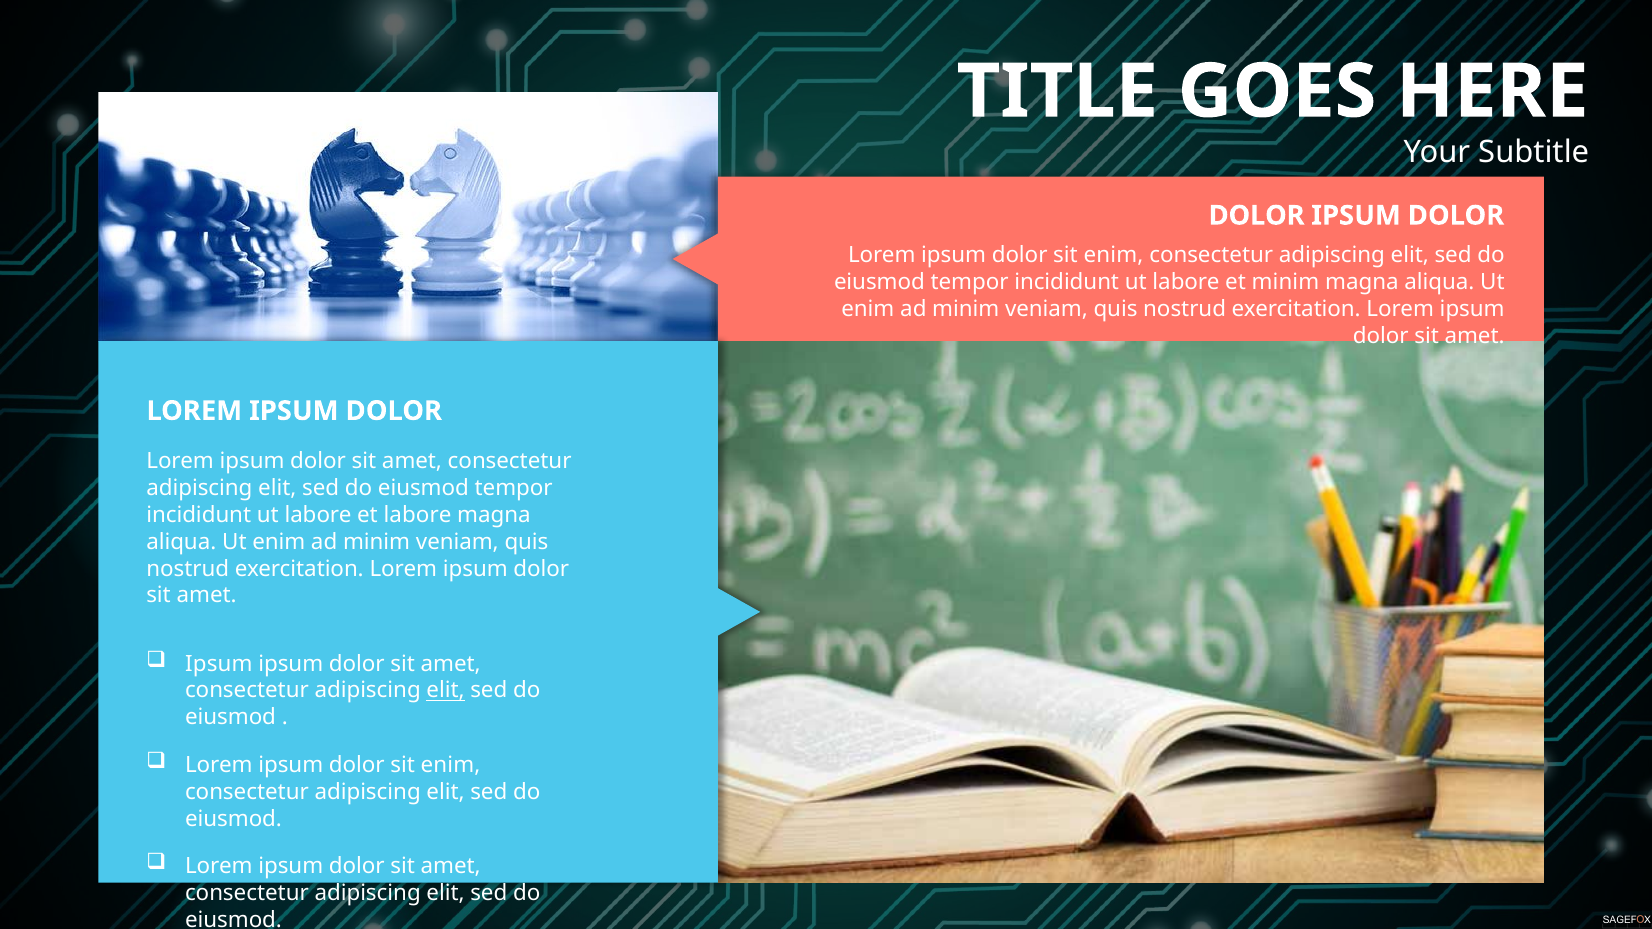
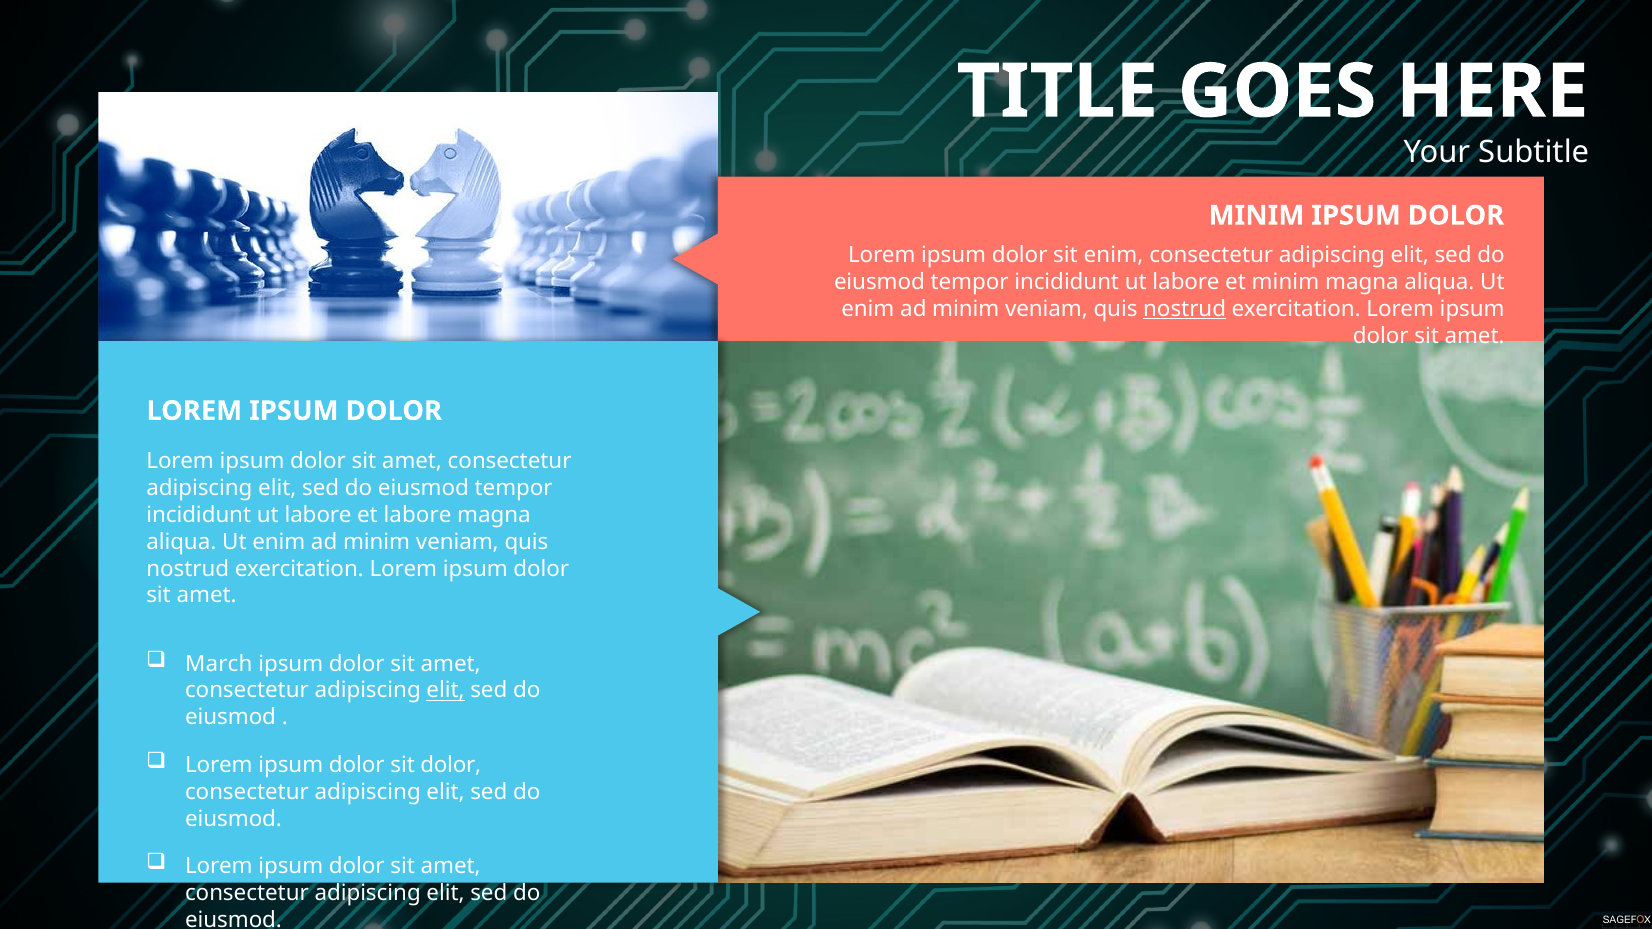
DOLOR at (1257, 216): DOLOR -> MINIM
nostrud at (1185, 309) underline: none -> present
Ipsum at (219, 664): Ipsum -> March
enim at (451, 765): enim -> dolor
